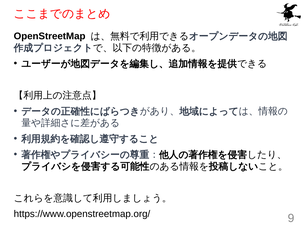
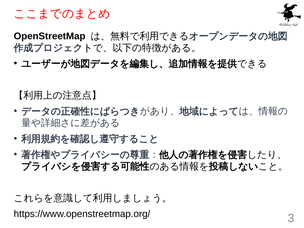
9: 9 -> 3
